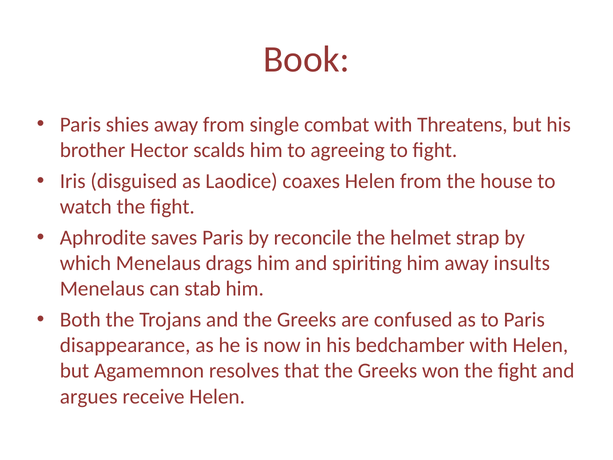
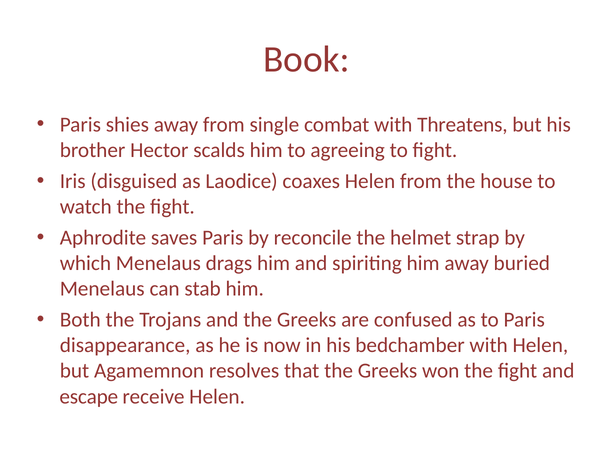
insults: insults -> buried
argues: argues -> escape
